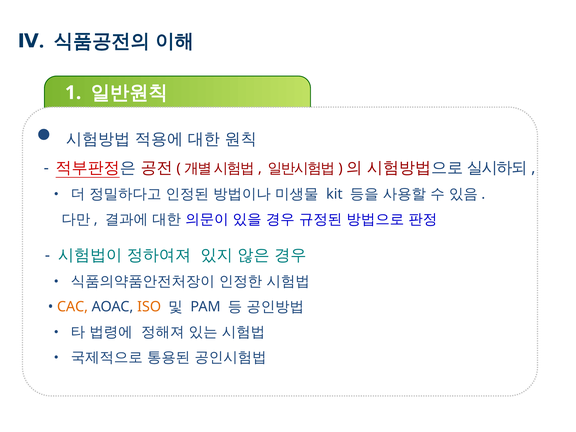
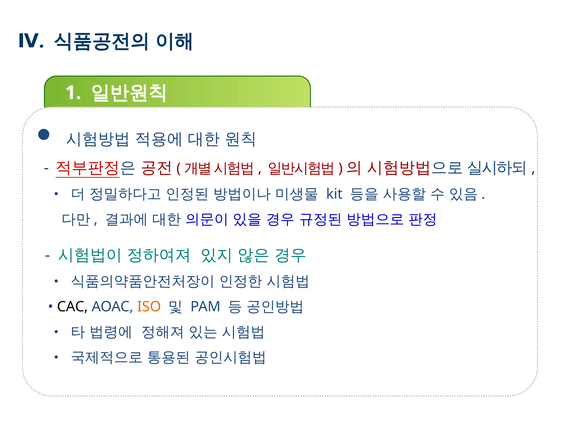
CAC colour: orange -> black
